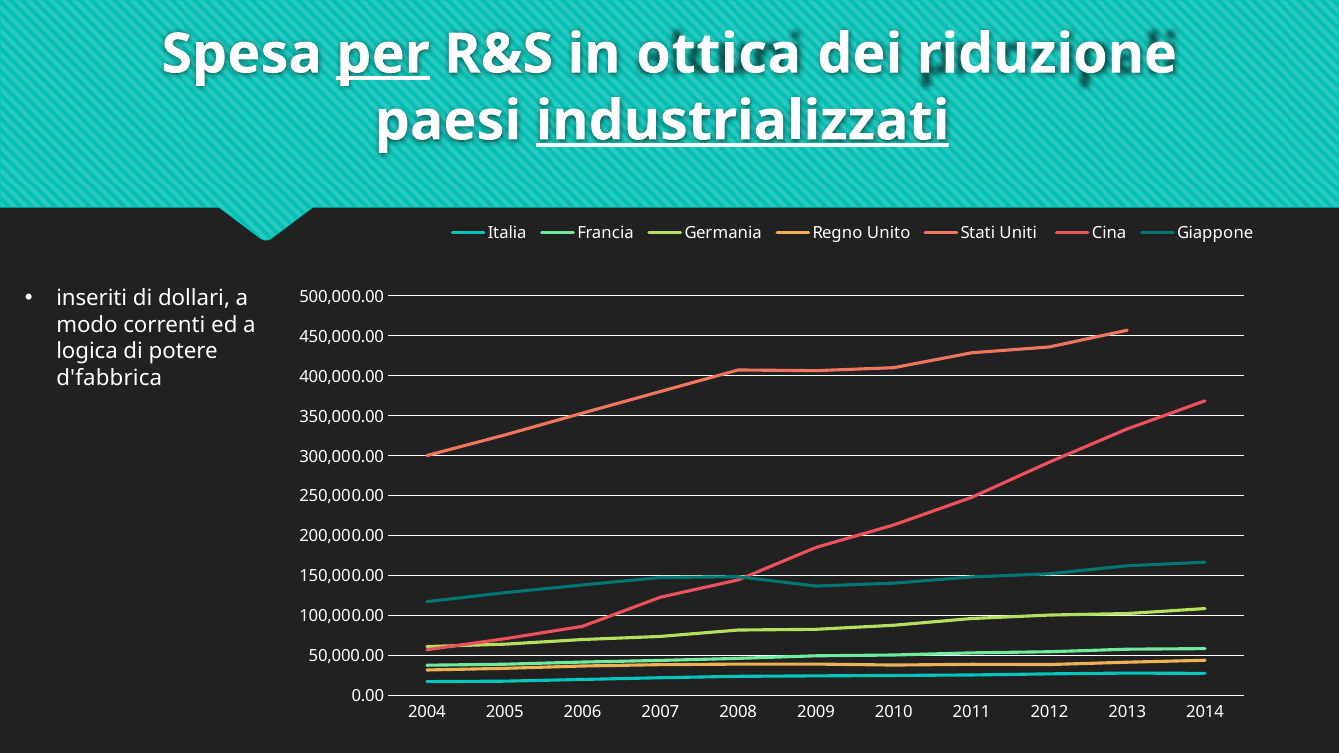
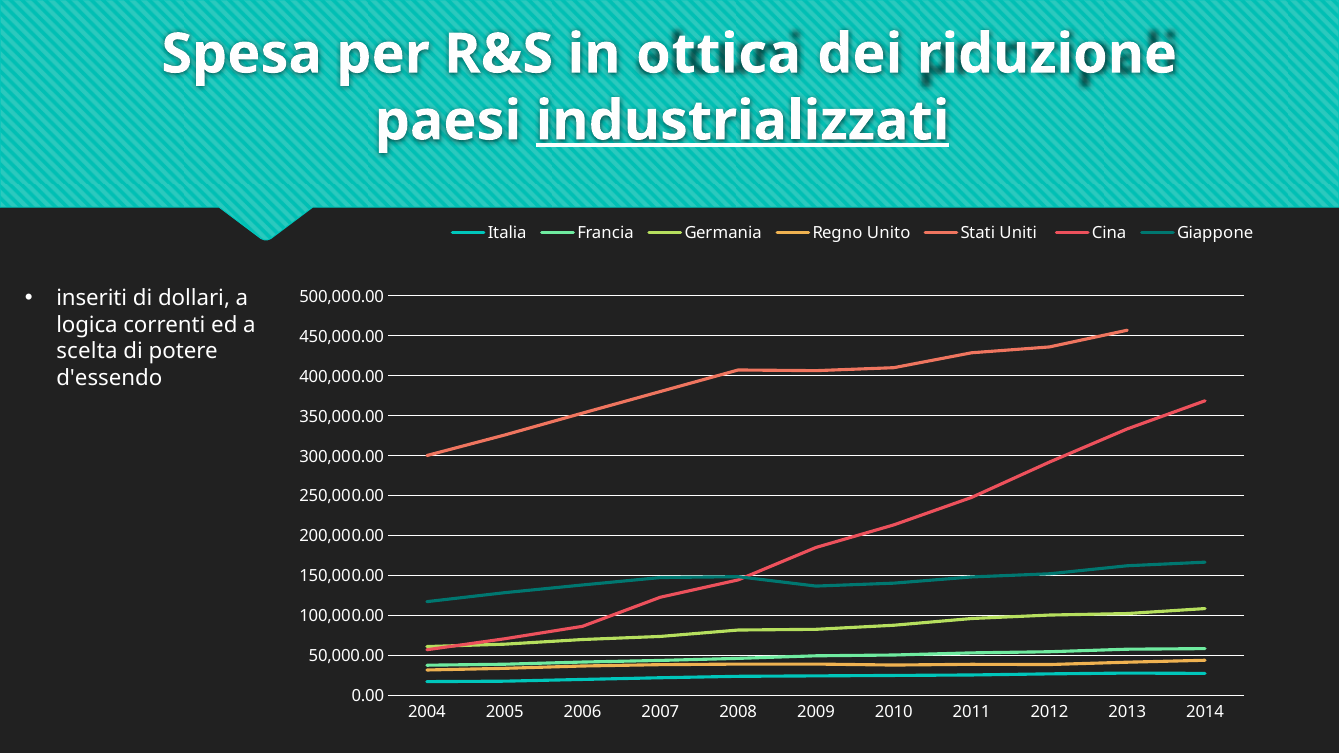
per underline: present -> none
modo: modo -> logica
logica: logica -> scelta
d'fabbrica: d'fabbrica -> d'essendo
